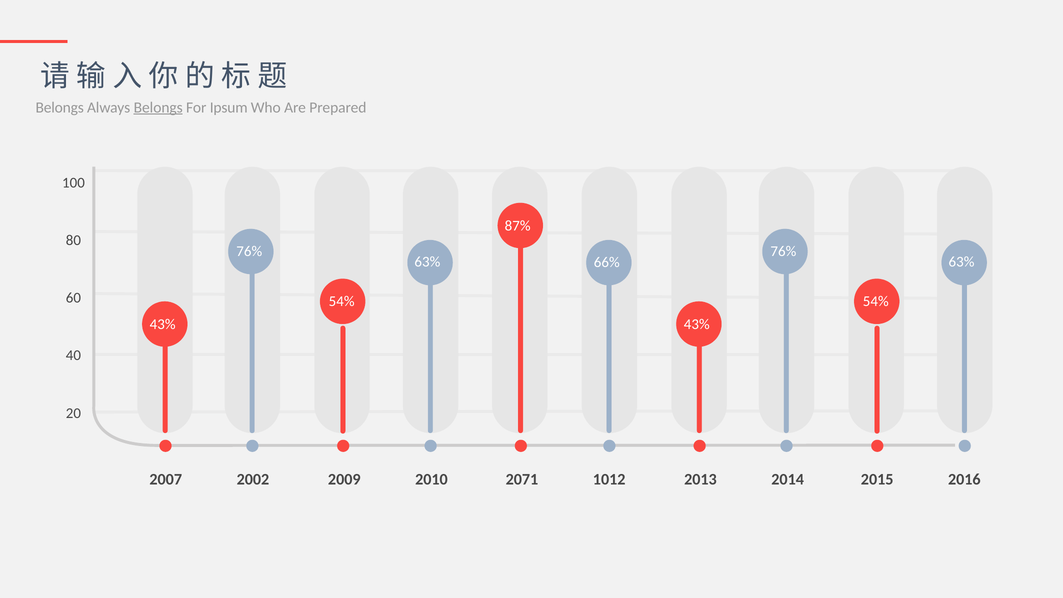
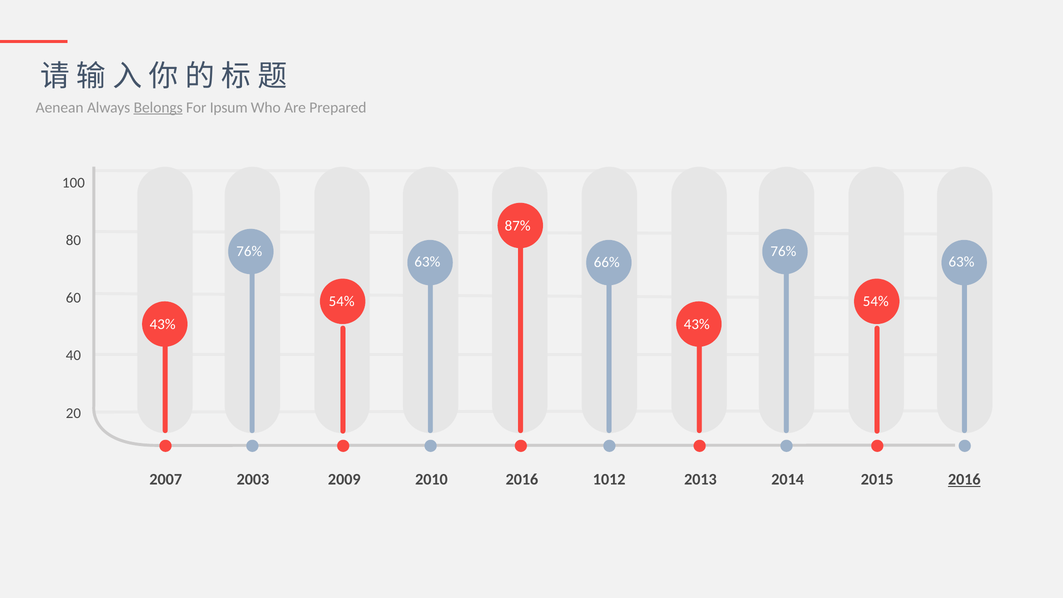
Belongs at (60, 107): Belongs -> Aenean
2002: 2002 -> 2003
2071 at (522, 479): 2071 -> 2016
2016 at (964, 479) underline: none -> present
